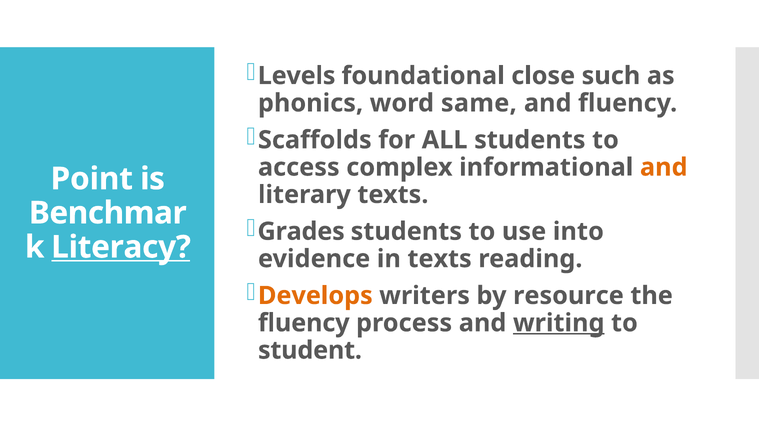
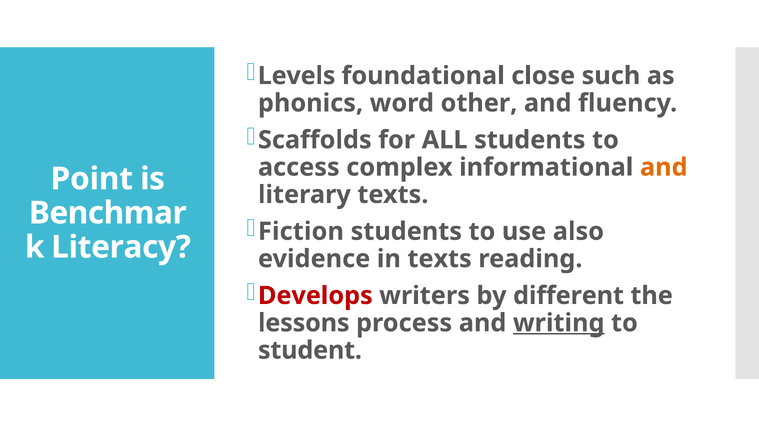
same: same -> other
Grades: Grades -> Fiction
into: into -> also
Literacy underline: present -> none
Develops colour: orange -> red
resource: resource -> different
fluency at (304, 323): fluency -> lessons
